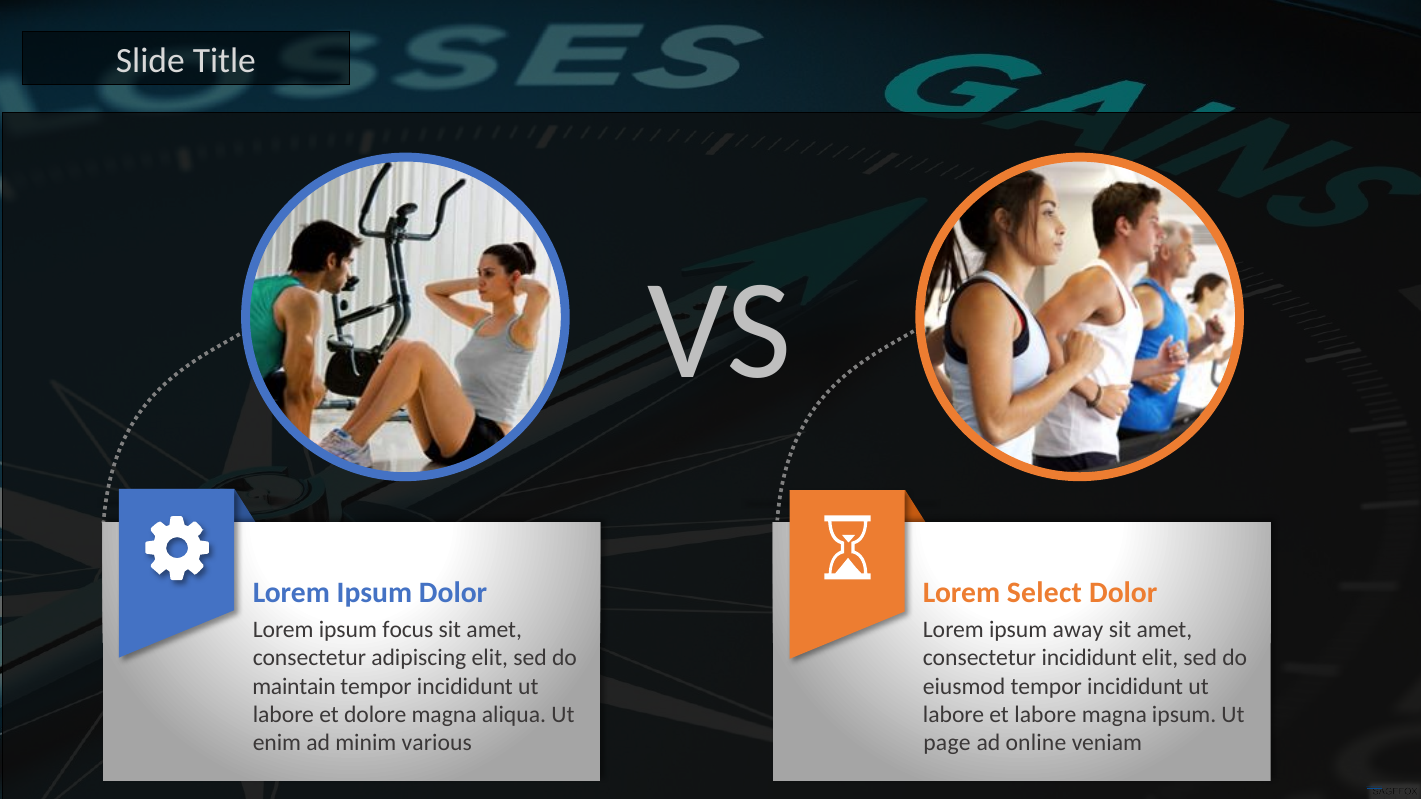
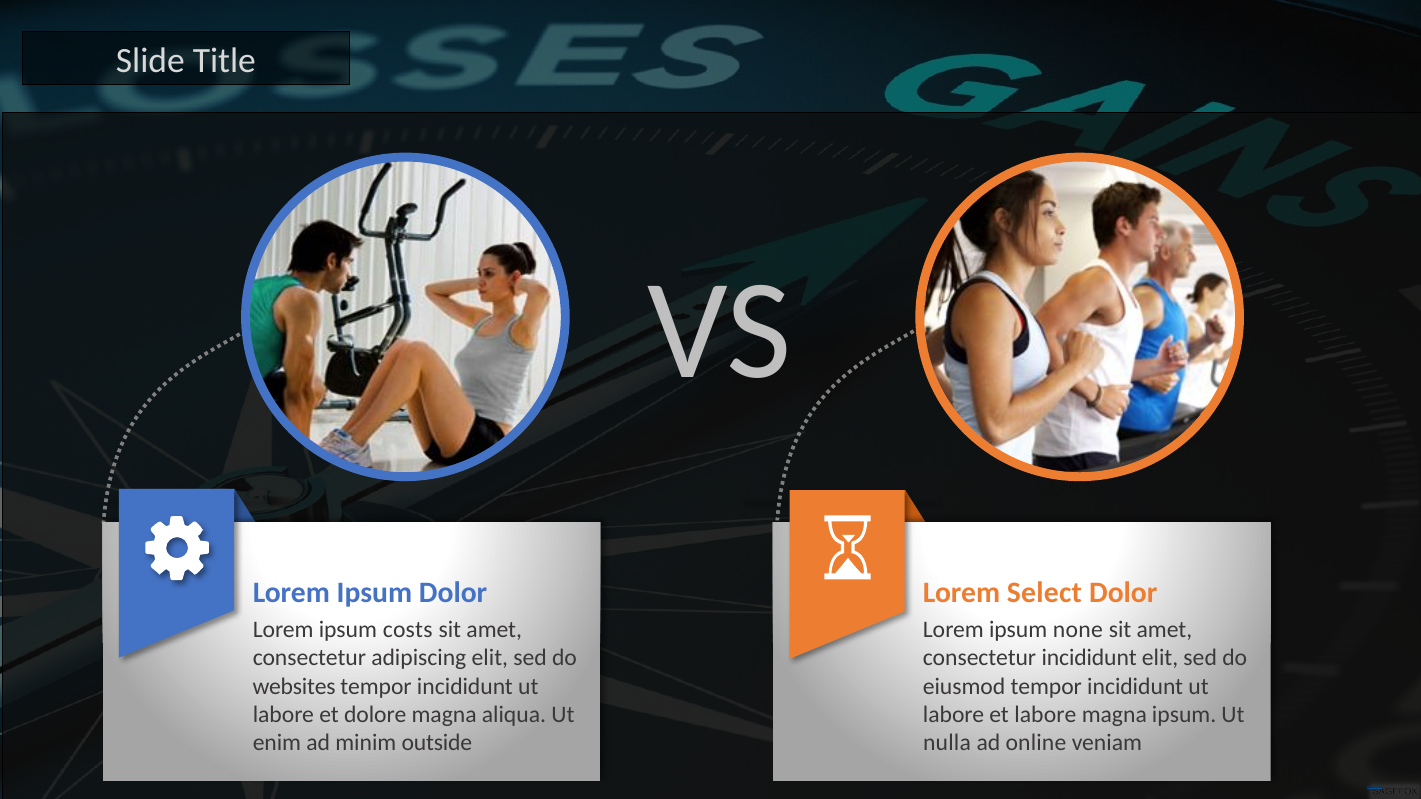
focus: focus -> costs
away: away -> none
maintain: maintain -> websites
various: various -> outside
page: page -> nulla
